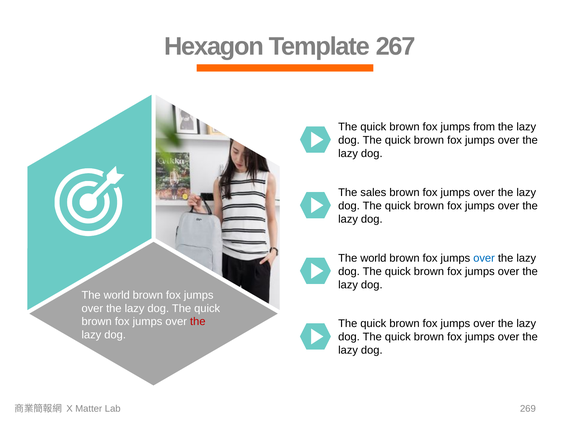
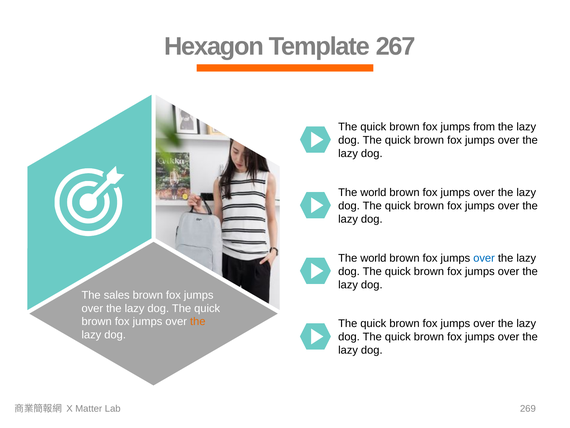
sales at (373, 192): sales -> world
world at (117, 295): world -> sales
the at (198, 321) colour: red -> orange
